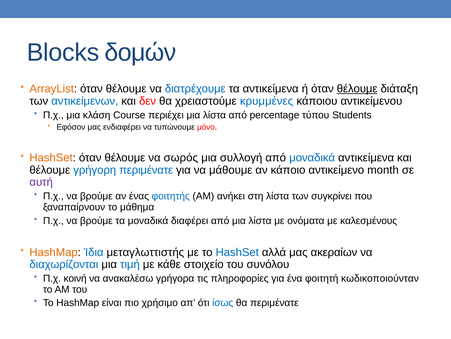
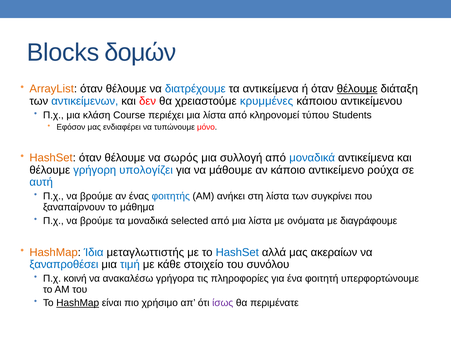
percentage: percentage -> κληρονομεί
γρήγορη περιμένατε: περιμένατε -> υπολογίζει
month: month -> ρούχα
αυτή colour: purple -> blue
διαφέρει: διαφέρει -> selected
καλεσμένους: καλεσμένους -> διαγράφουμε
διαχωρίζονται: διαχωρίζονται -> ξαναπροθέσει
κωδικοποιούνταν: κωδικοποιούνταν -> υπερφορτώνουμε
HashMap at (78, 302) underline: none -> present
ίσως colour: blue -> purple
